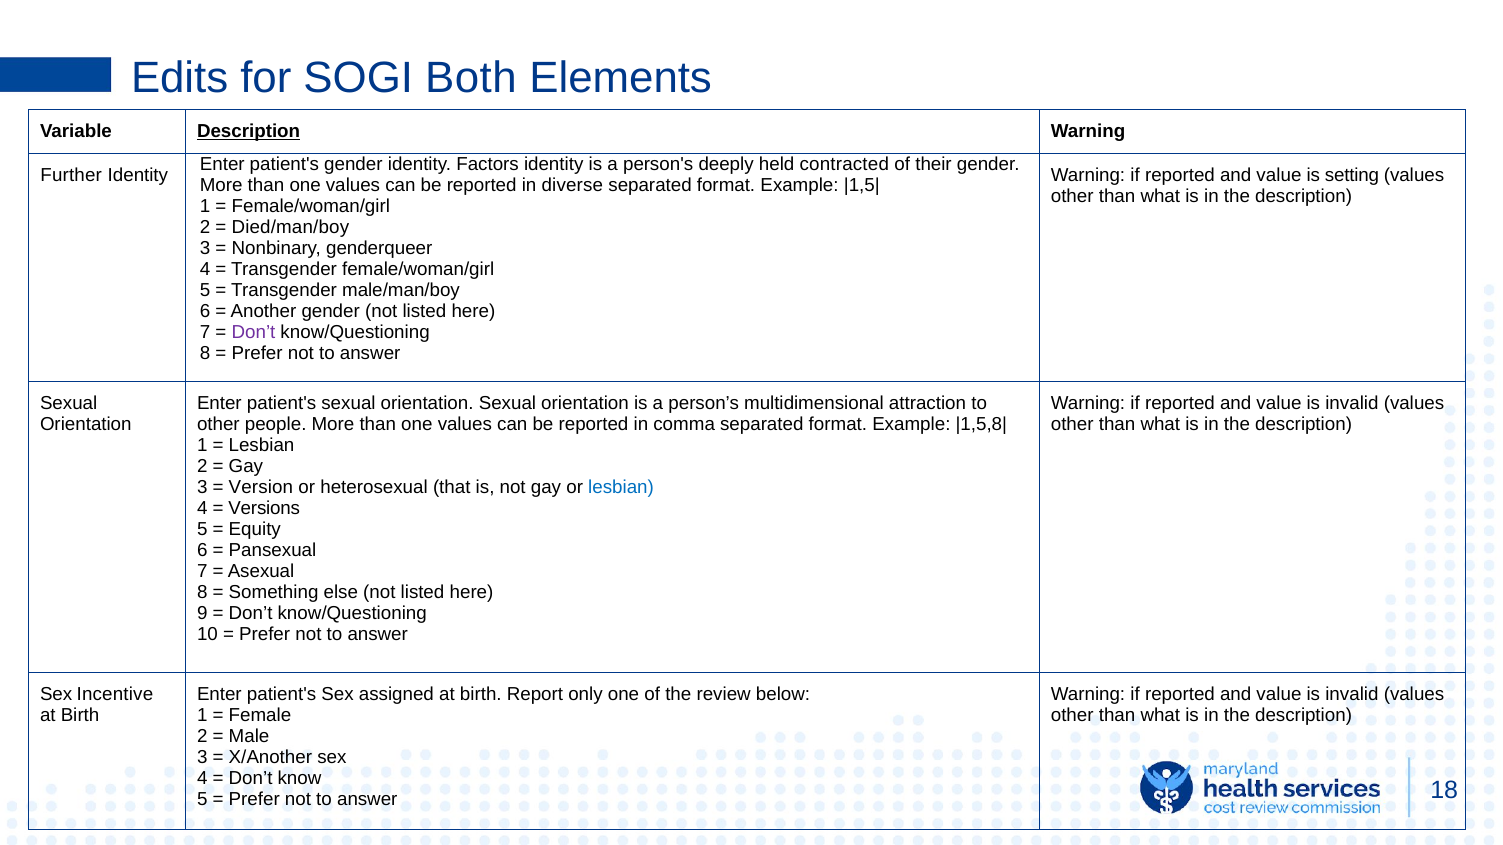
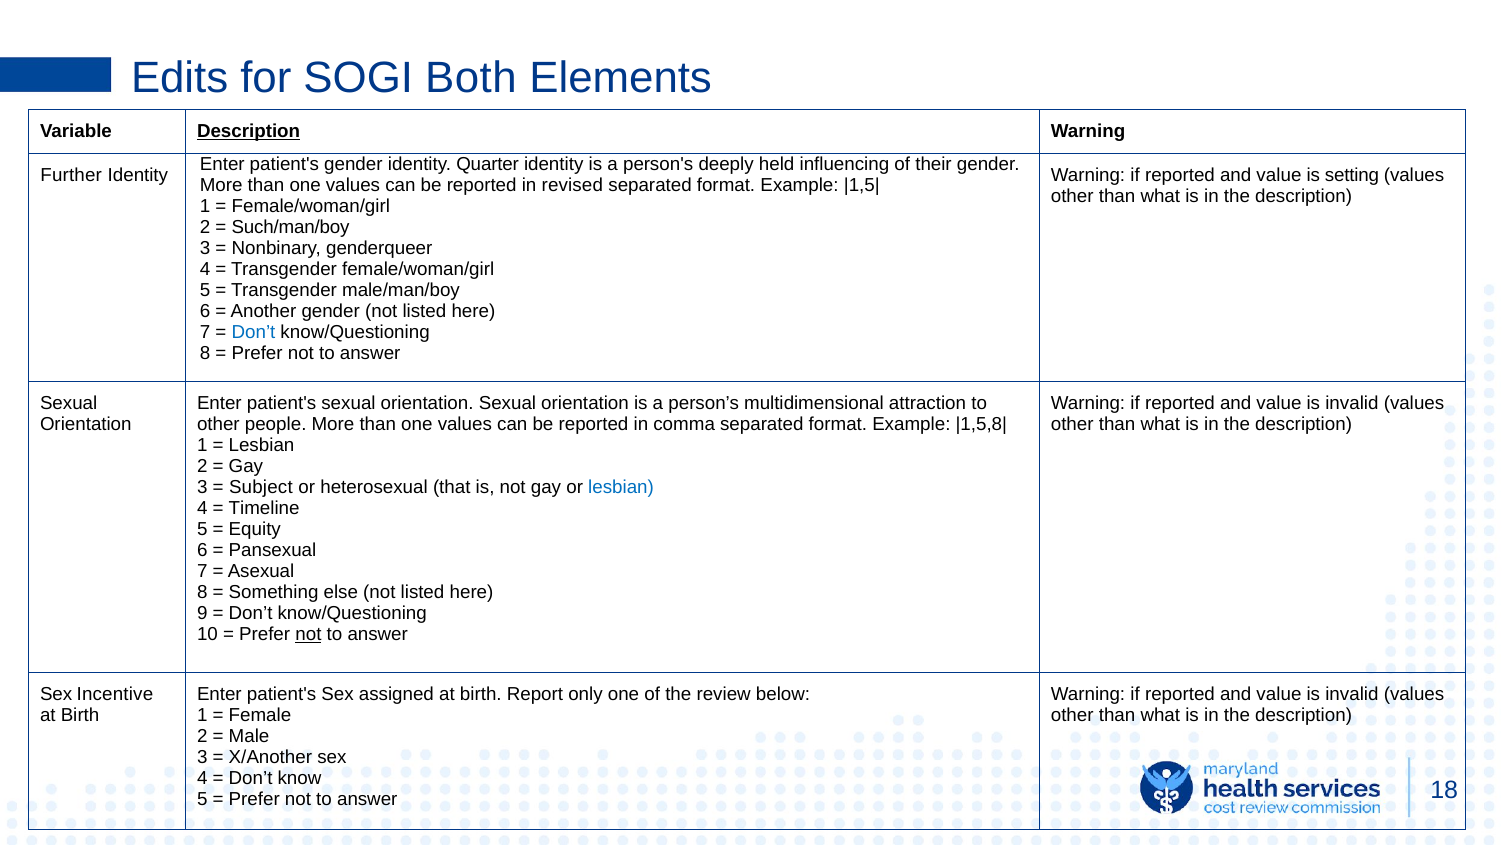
Factors: Factors -> Quarter
contracted: contracted -> influencing
diverse: diverse -> revised
Died/man/boy: Died/man/boy -> Such/man/boy
Don’t at (253, 332) colour: purple -> blue
Version: Version -> Subject
Versions: Versions -> Timeline
not at (308, 635) underline: none -> present
